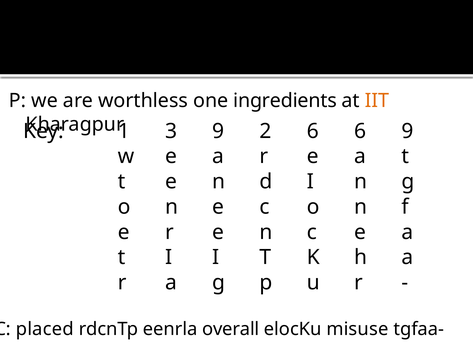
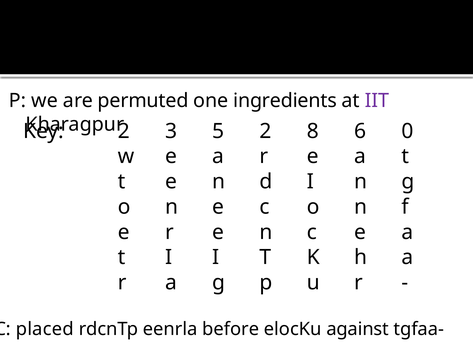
worthless: worthless -> permuted
IIT colour: orange -> purple
1 at (124, 131): 1 -> 2
3 9: 9 -> 5
2 6: 6 -> 8
6 9: 9 -> 0
overall: overall -> before
misuse: misuse -> against
